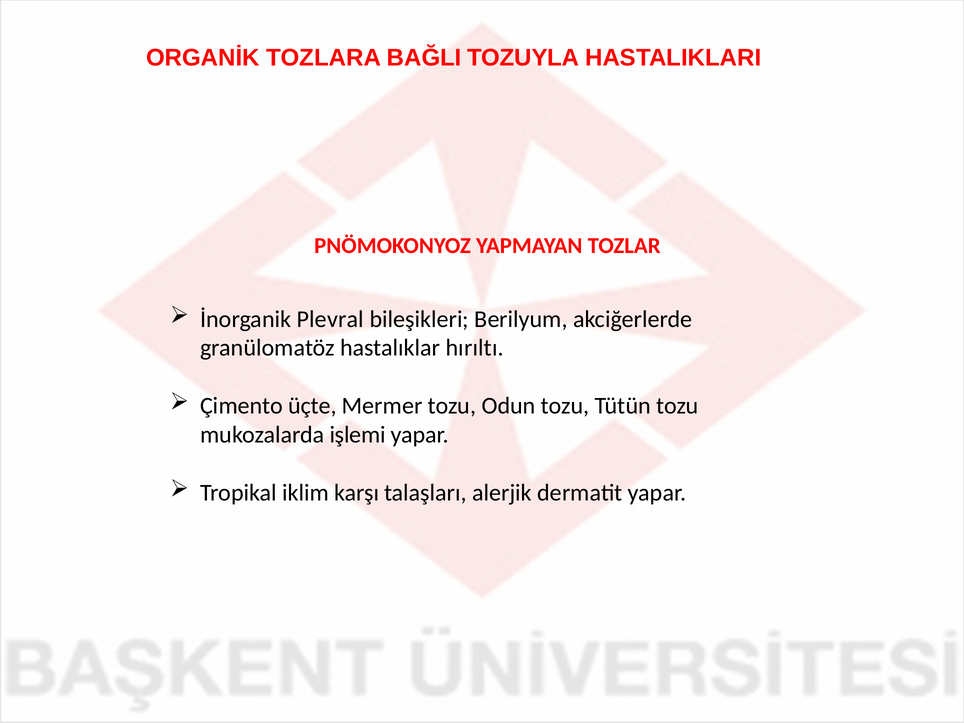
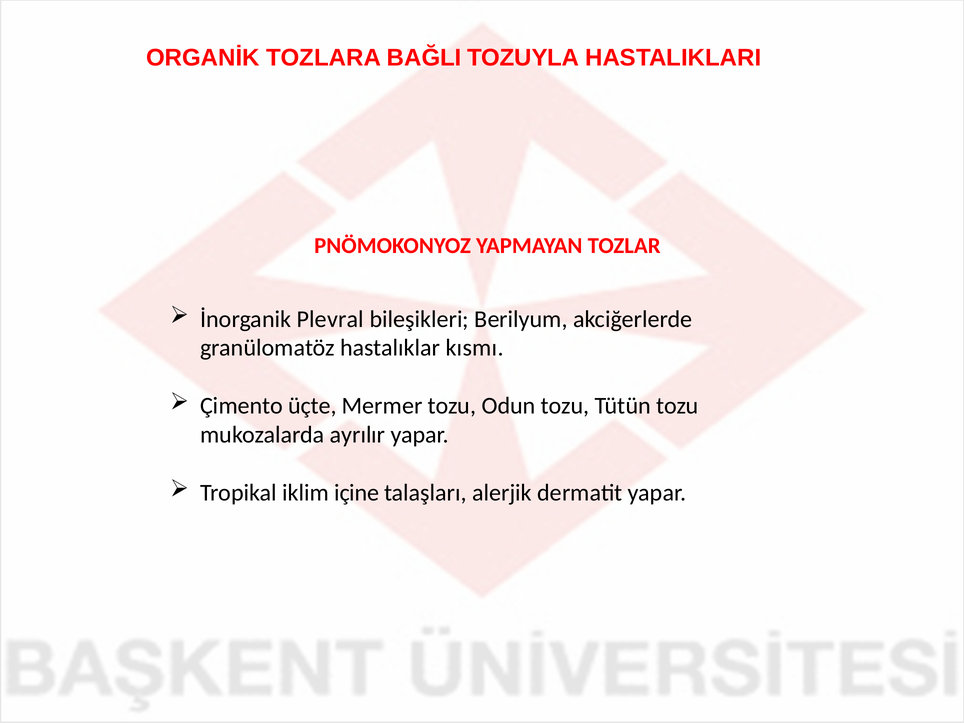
hırıltı: hırıltı -> kısmı
işlemi: işlemi -> ayrılır
karşı: karşı -> içine
